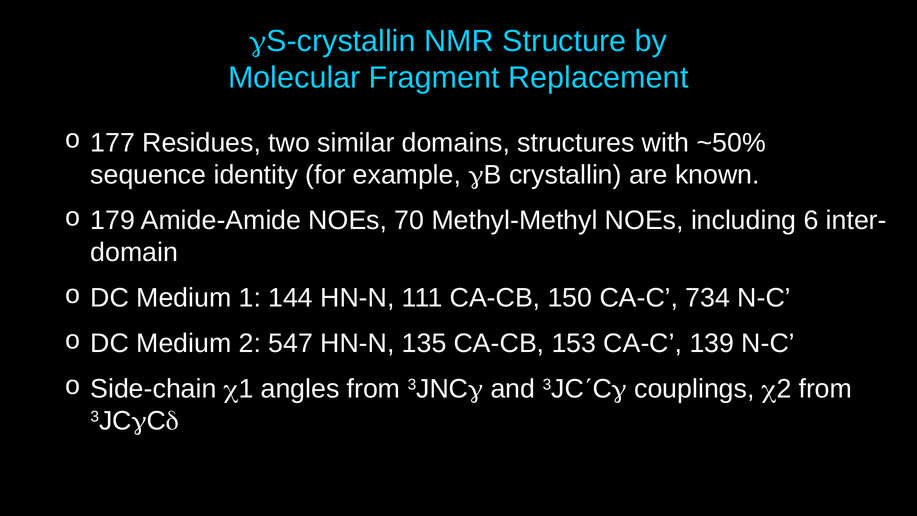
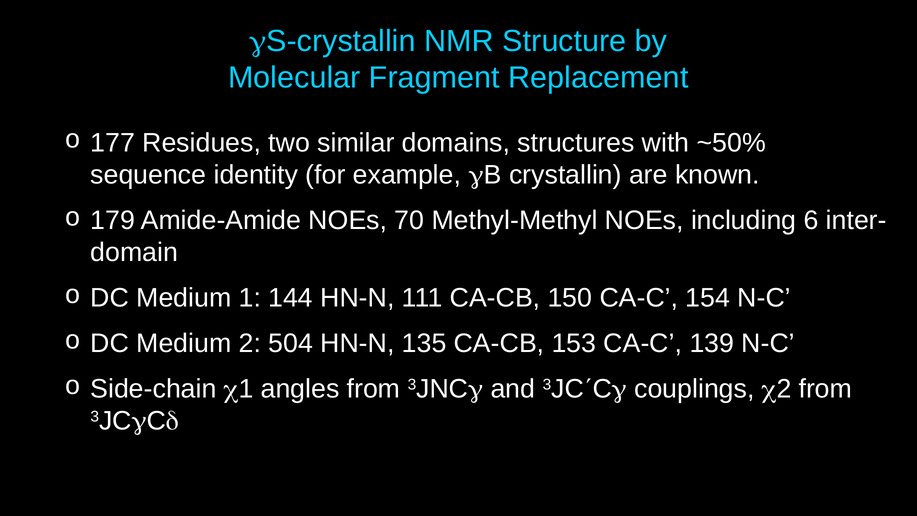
734: 734 -> 154
547: 547 -> 504
